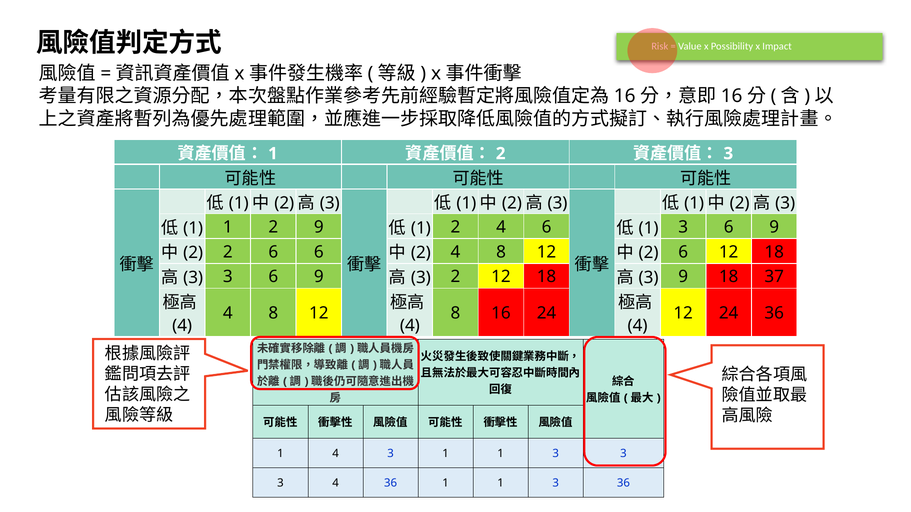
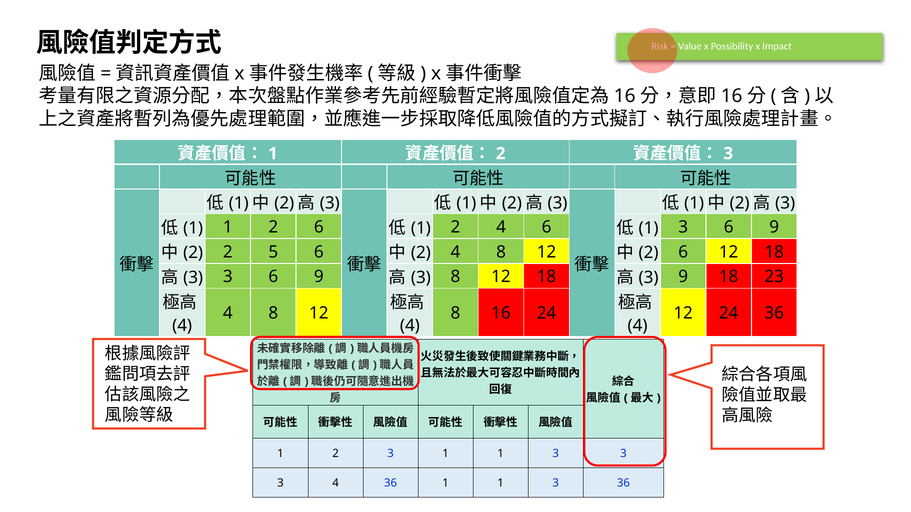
1 2 9: 9 -> 6
6 at (273, 252): 6 -> 5
2 at (455, 277): 2 -> 8
37: 37 -> 23
4 at (336, 454): 4 -> 2
